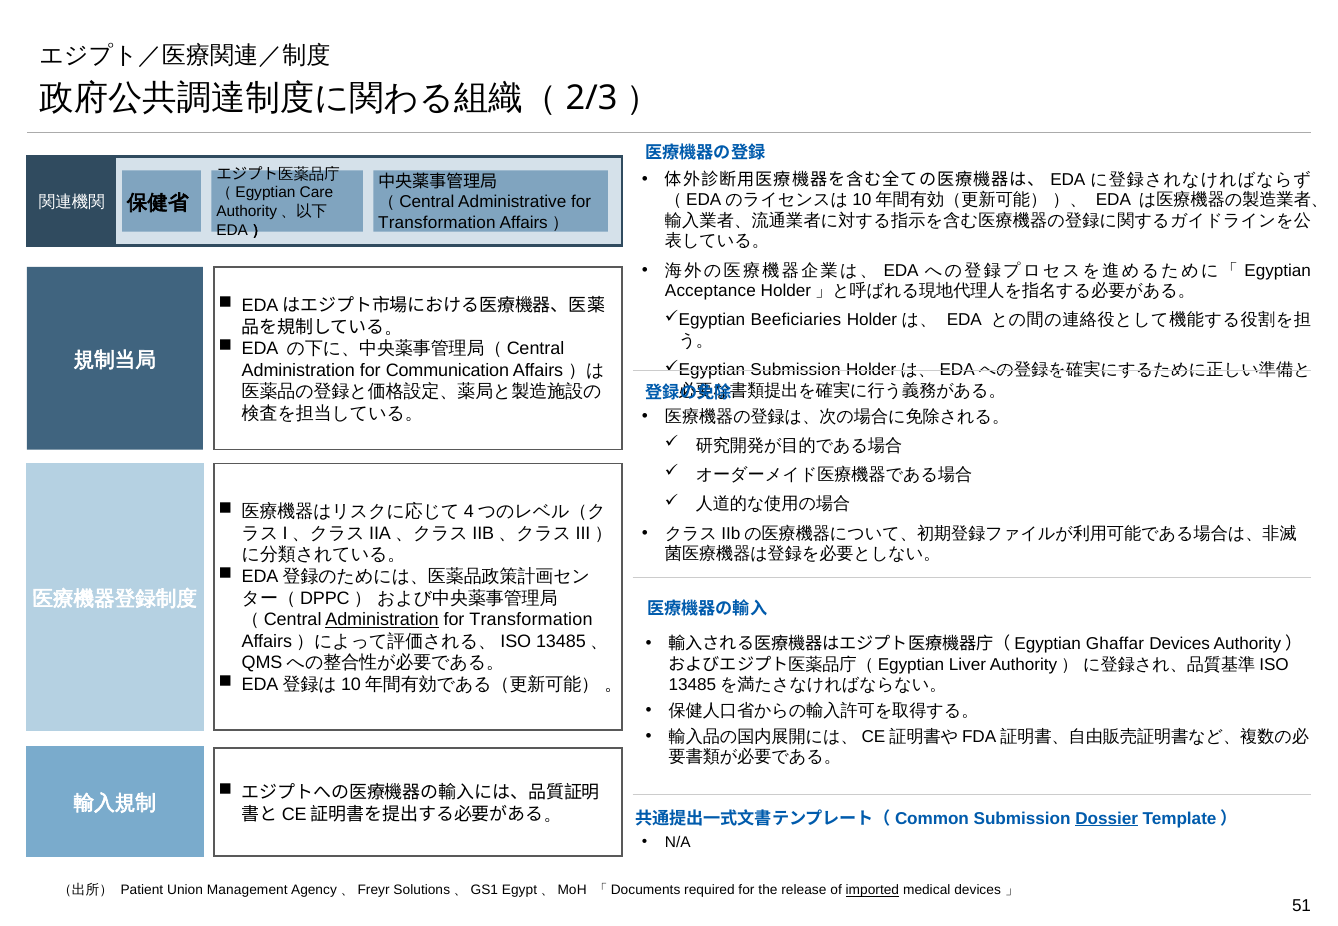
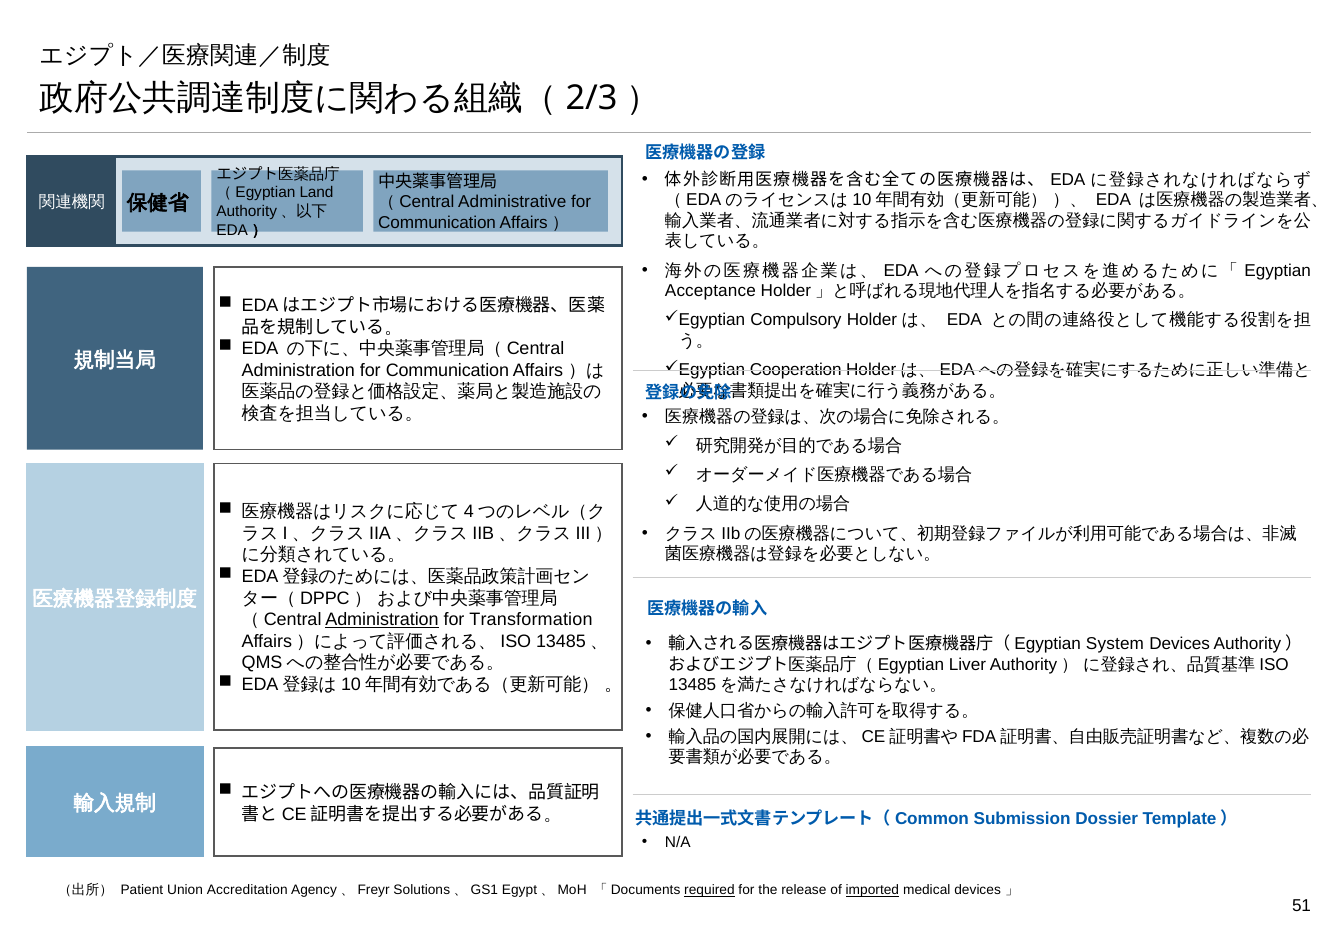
Care: Care -> Land
Transformation at (437, 223): Transformation -> Communication
Beeficiaries: Beeficiaries -> Compulsory
Submission at (796, 370): Submission -> Cooperation
Ghaffar: Ghaffar -> System
Dossier underline: present -> none
Management: Management -> Accreditation
required underline: none -> present
